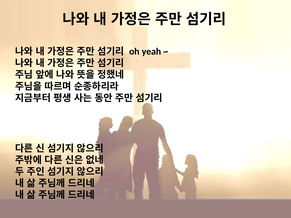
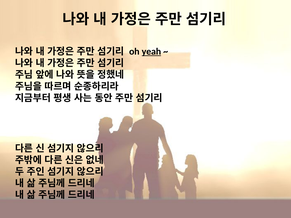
yeah underline: none -> present
